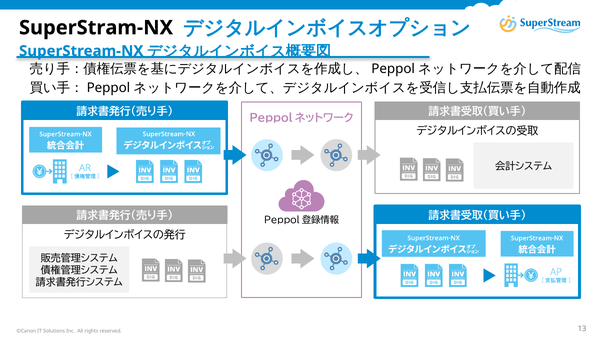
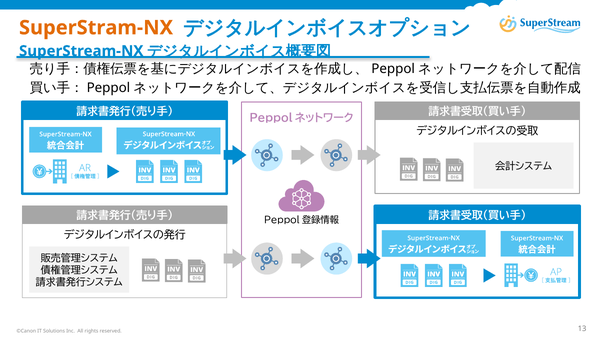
SuperStram-NX colour: black -> orange
